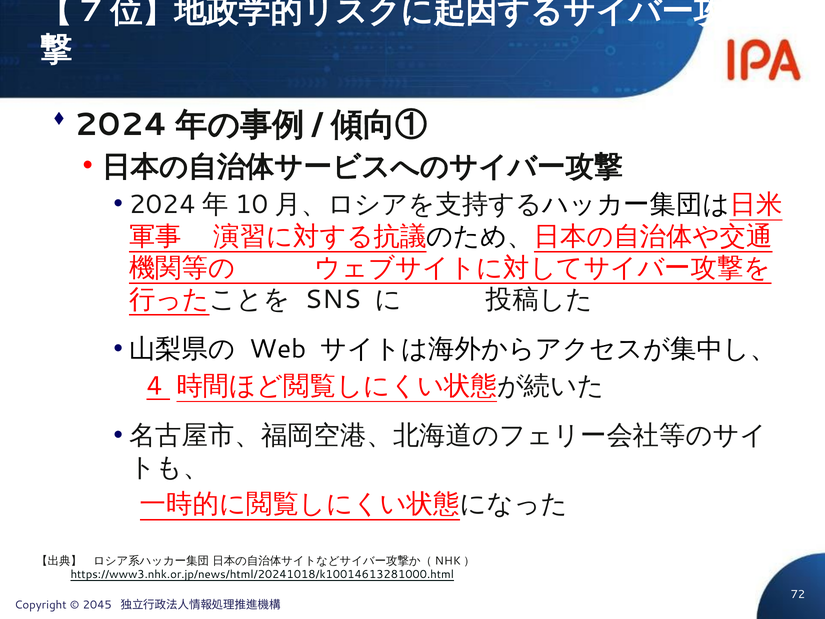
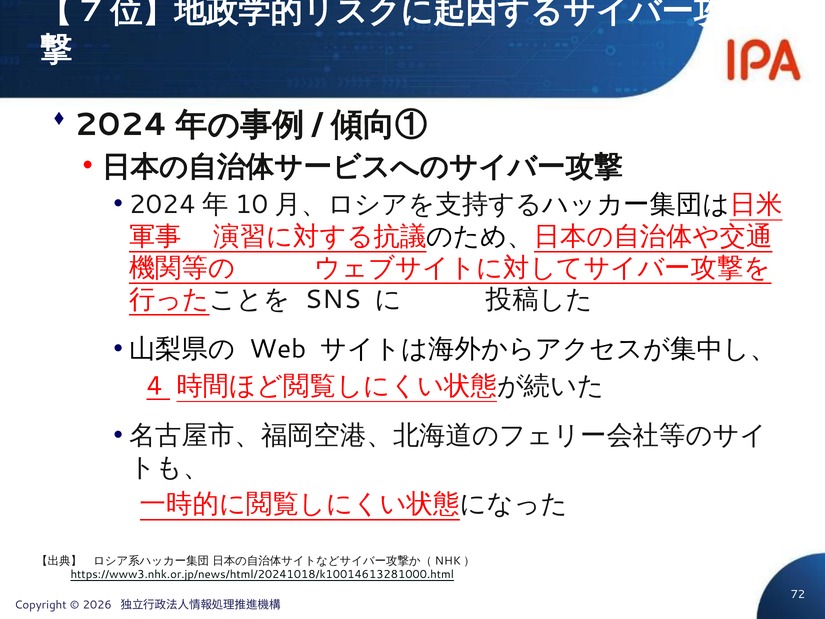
2045: 2045 -> 2026
